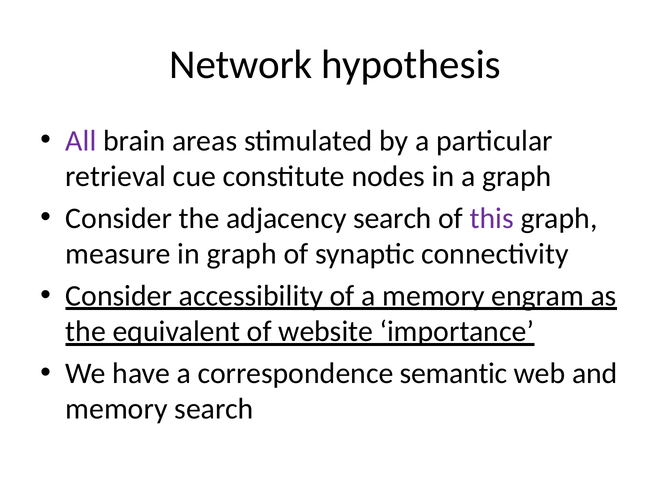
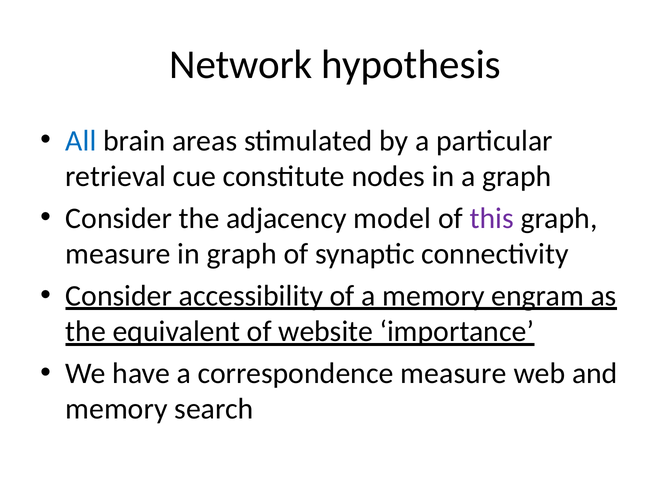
All colour: purple -> blue
adjacency search: search -> model
correspondence semantic: semantic -> measure
